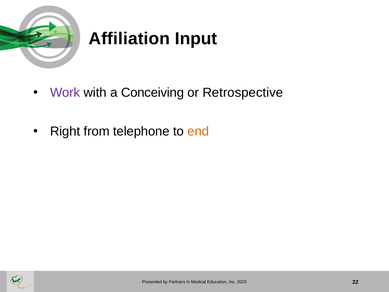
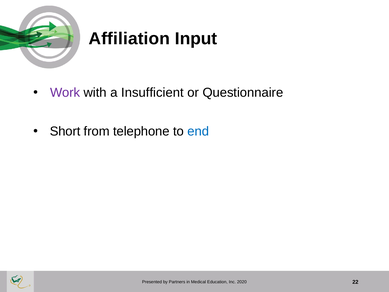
Conceiving: Conceiving -> Insufficient
Retrospective: Retrospective -> Questionnaire
Right: Right -> Short
end colour: orange -> blue
